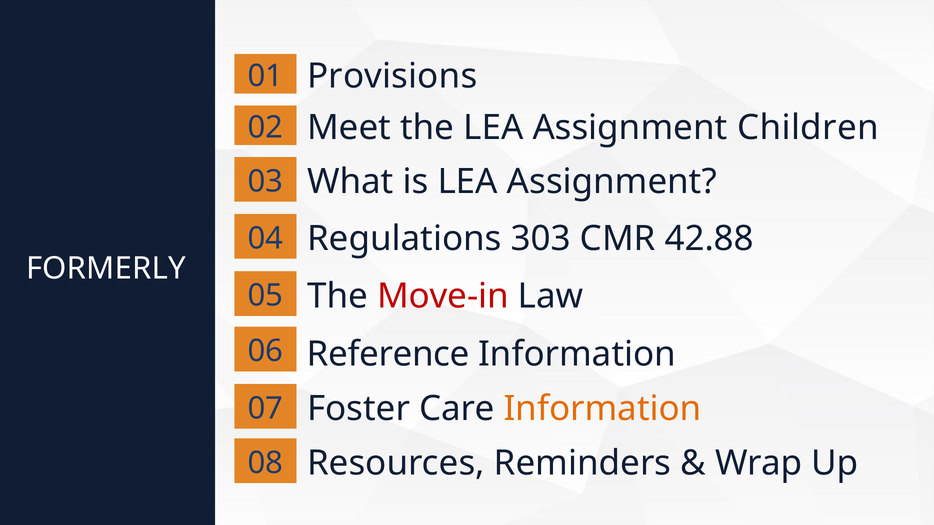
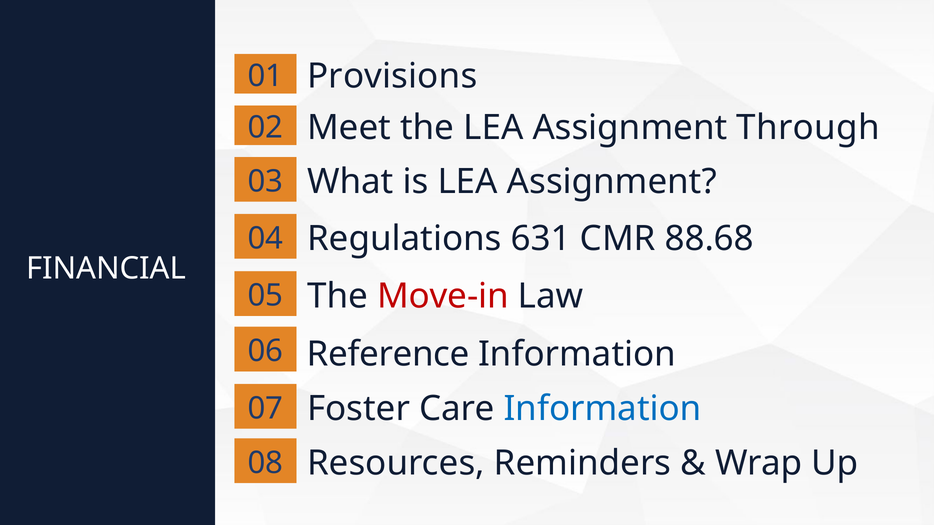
Children: Children -> Through
303: 303 -> 631
42.88: 42.88 -> 88.68
FORMERLY: FORMERLY -> FINANCIAL
Information at (603, 409) colour: orange -> blue
